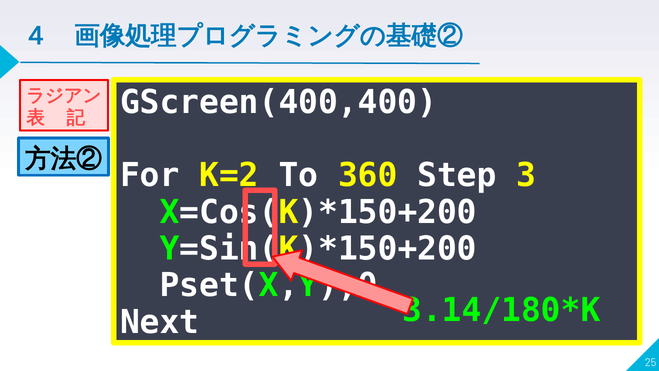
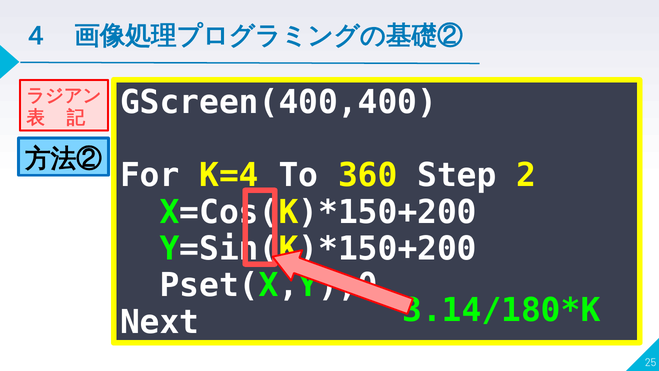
K=2: K=2 -> K=4
3: 3 -> 2
